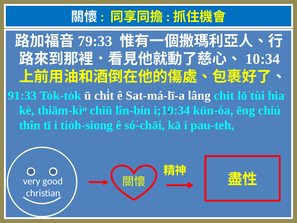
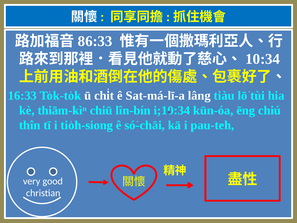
79:33: 79:33 -> 86:33
chit: chit -> tiàu
91:33: 91:33 -> 16:33
